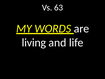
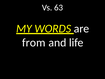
living: living -> from
